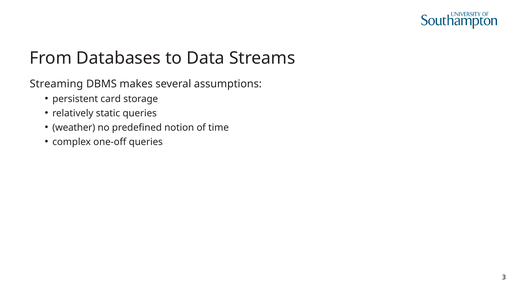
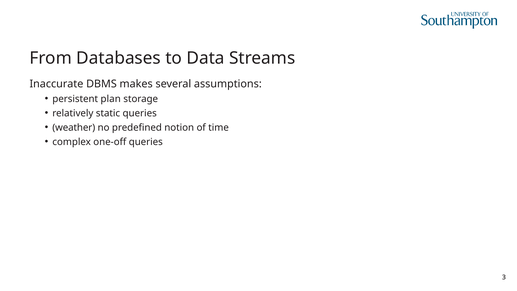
Streaming: Streaming -> Inaccurate
card: card -> plan
